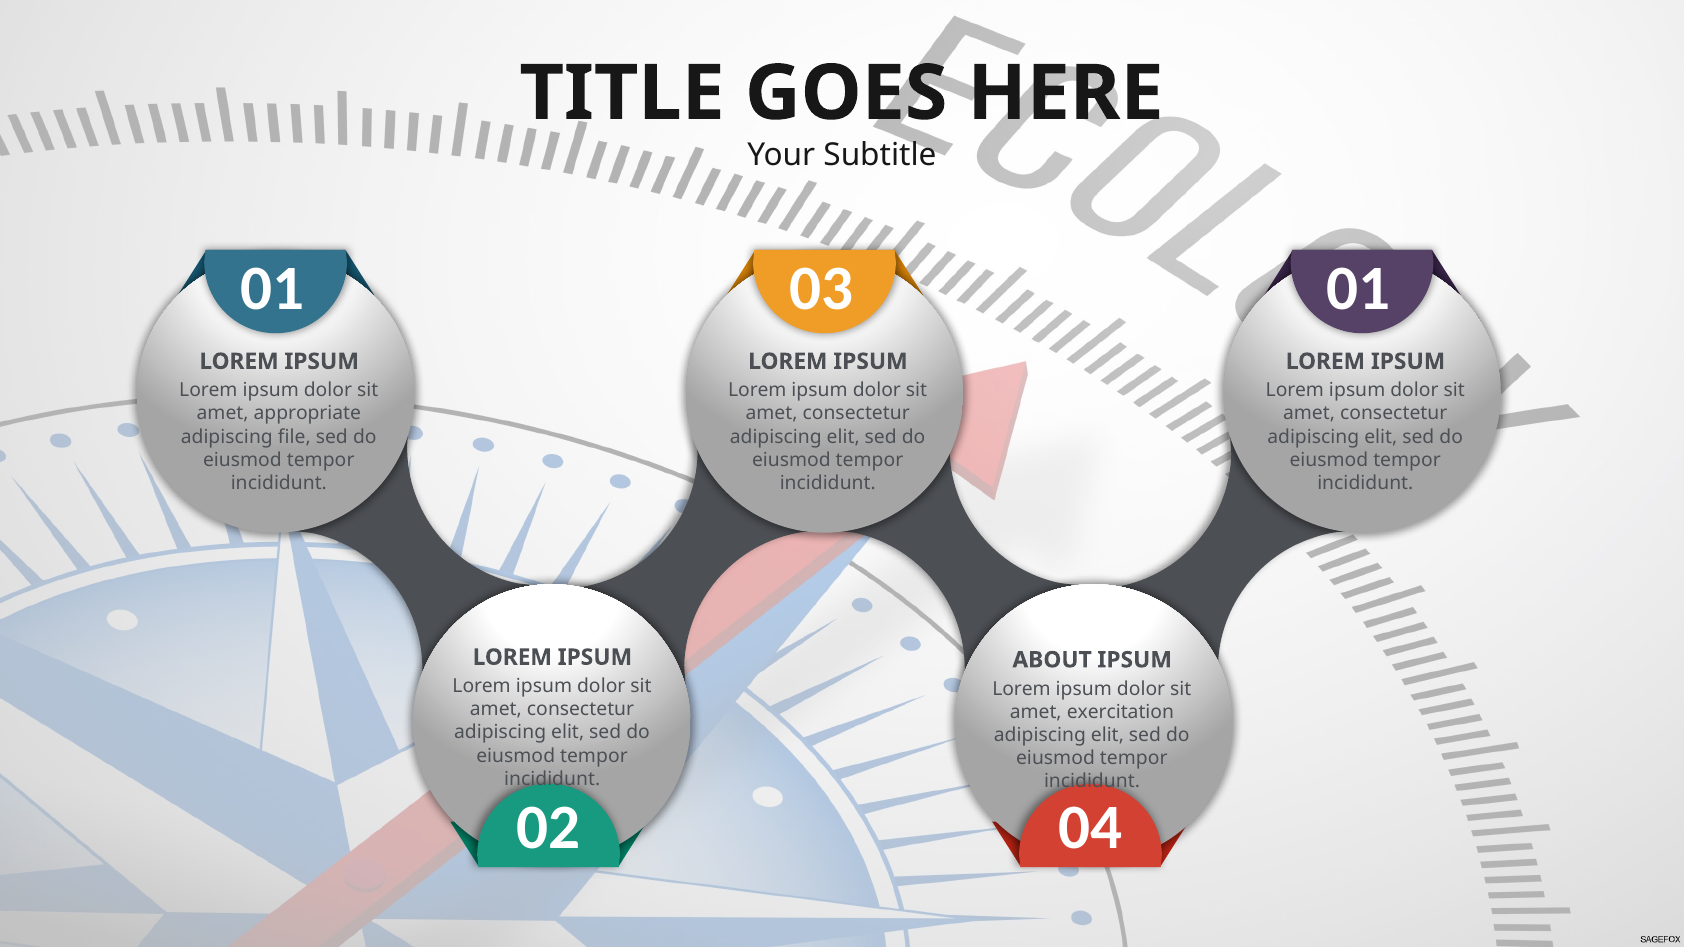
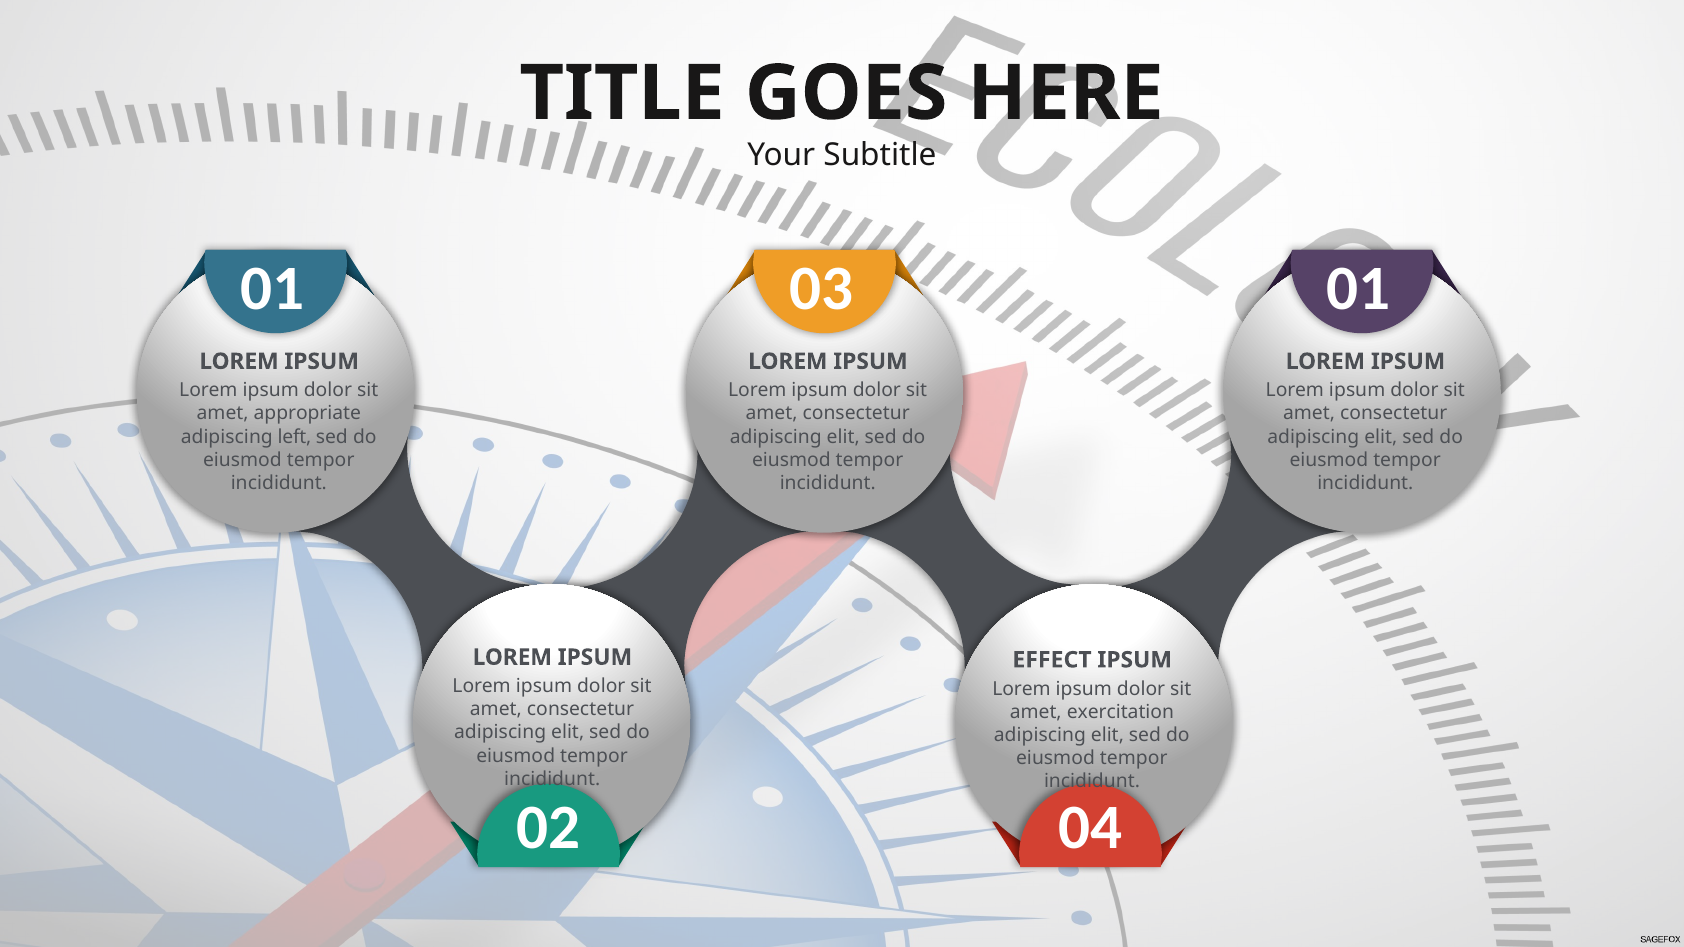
file: file -> left
ABOUT: ABOUT -> EFFECT
